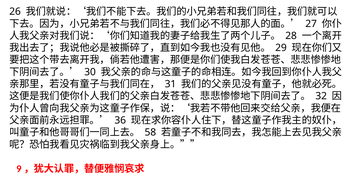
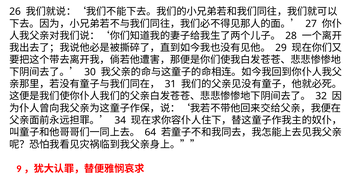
36: 36 -> 34
58: 58 -> 64
